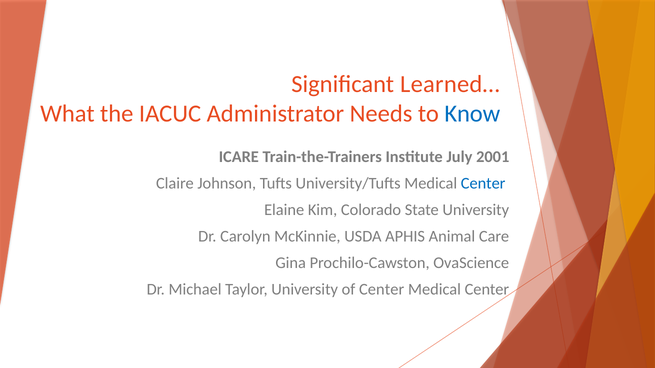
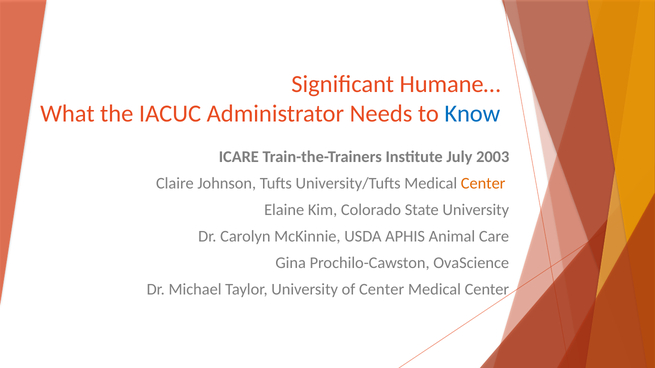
Learned…: Learned… -> Humane…
2001: 2001 -> 2003
Center at (483, 184) colour: blue -> orange
